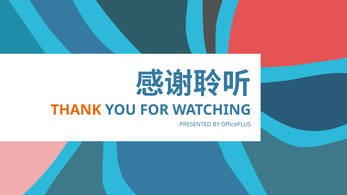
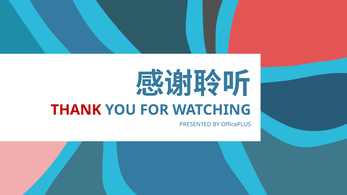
THANK colour: orange -> red
